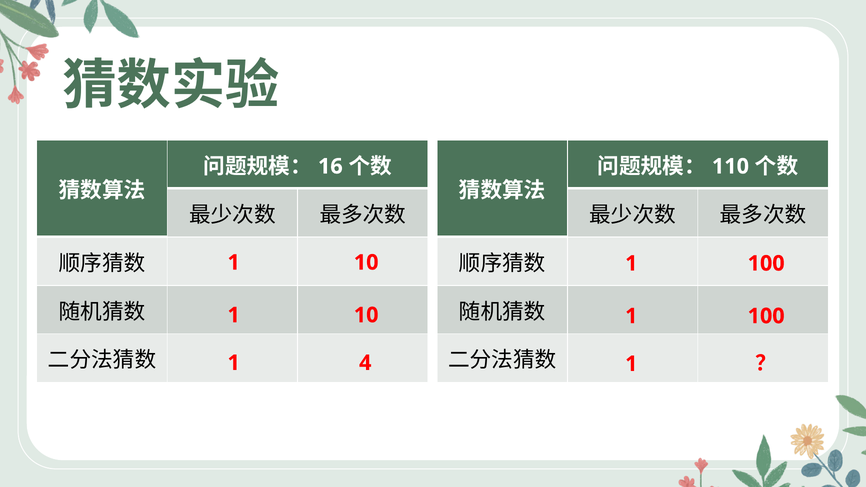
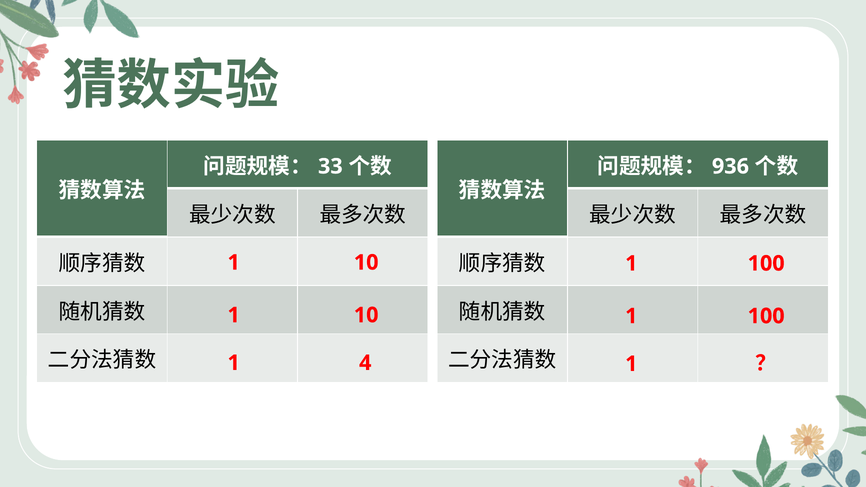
16: 16 -> 33
110: 110 -> 936
